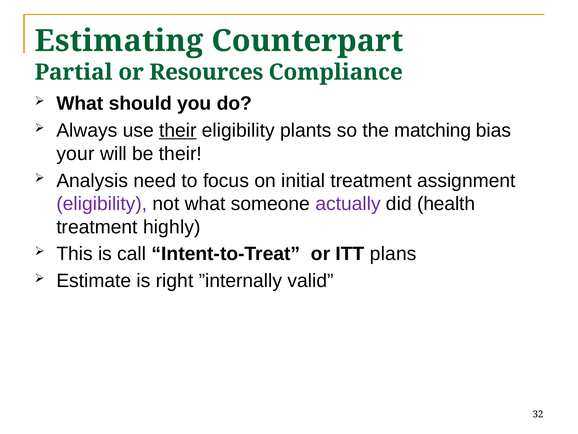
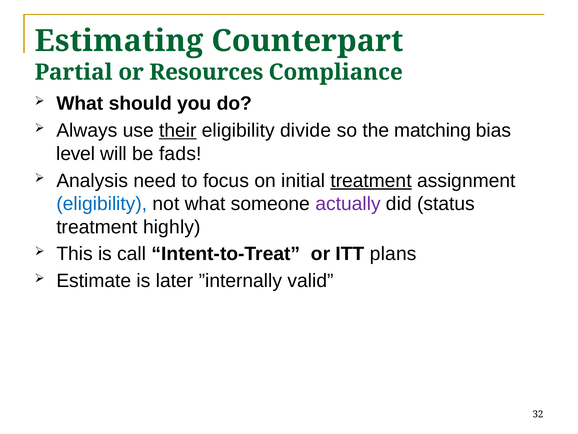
plants: plants -> divide
your: your -> level
be their: their -> fads
treatment at (371, 180) underline: none -> present
eligibility at (102, 204) colour: purple -> blue
health: health -> status
right: right -> later
